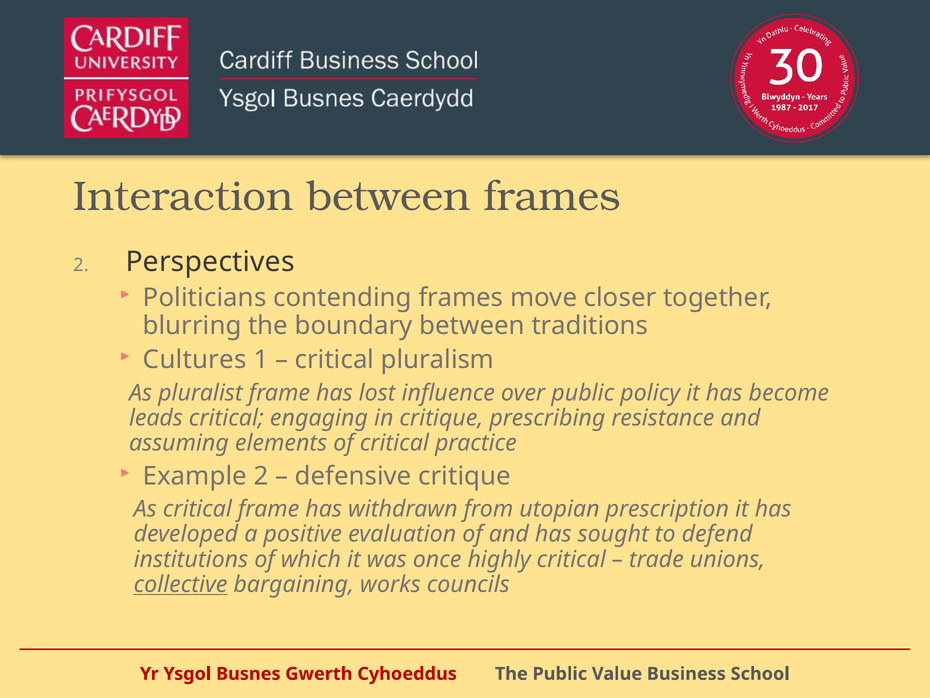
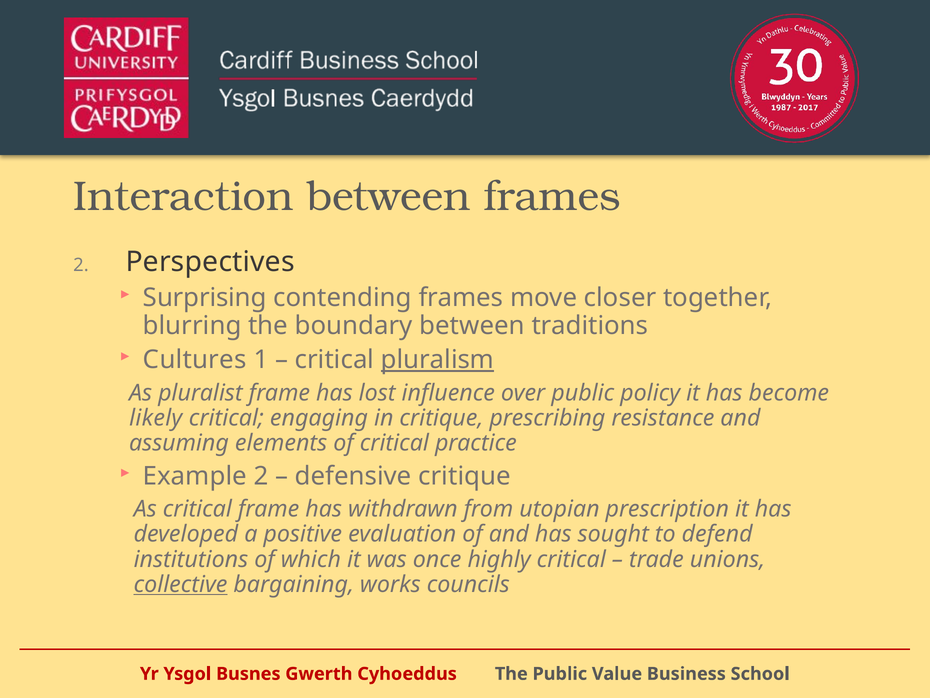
Politicians: Politicians -> Surprising
pluralism underline: none -> present
leads: leads -> likely
